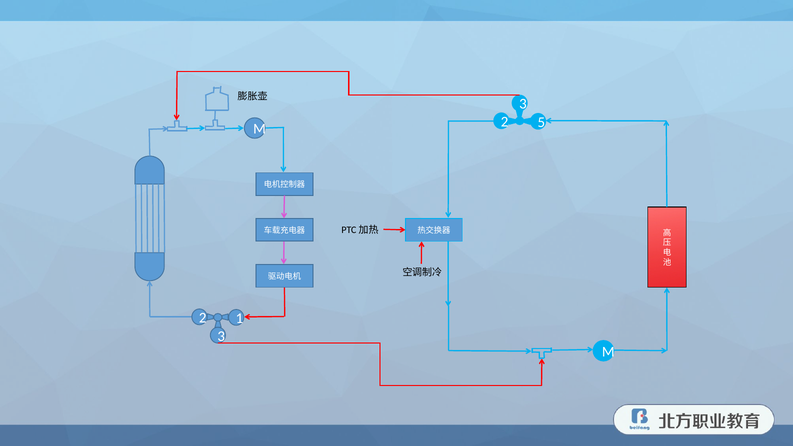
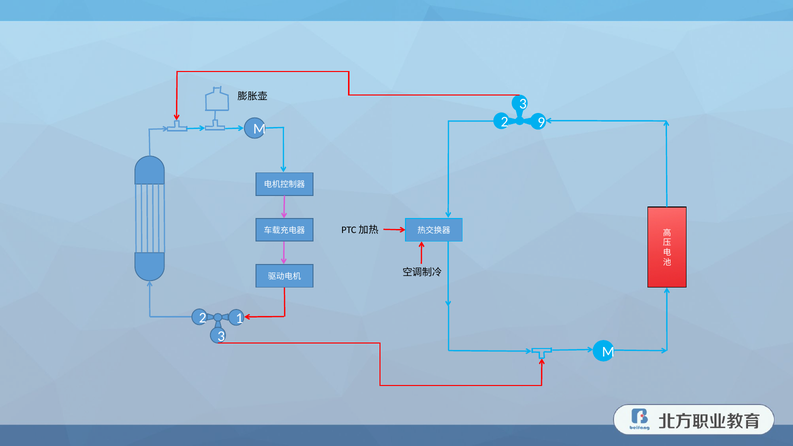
5: 5 -> 9
